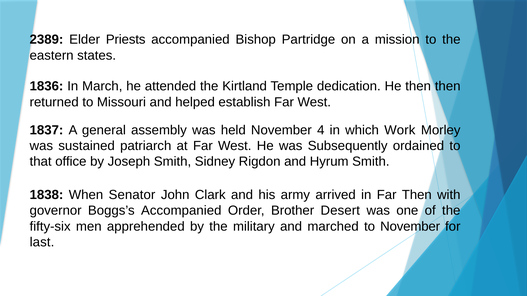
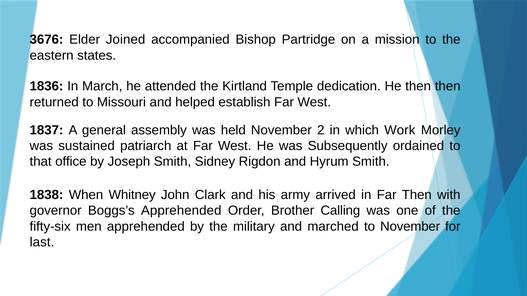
2389: 2389 -> 3676
Priests: Priests -> Joined
4: 4 -> 2
Senator: Senator -> Whitney
Boggs’s Accompanied: Accompanied -> Apprehended
Desert: Desert -> Calling
